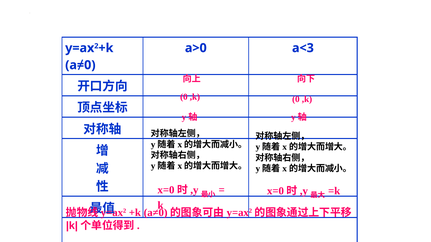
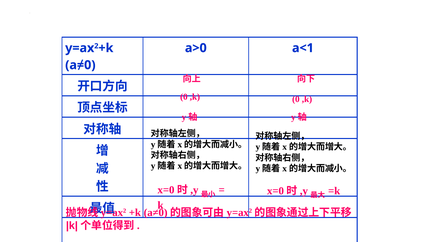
a<3: a<3 -> a<1
